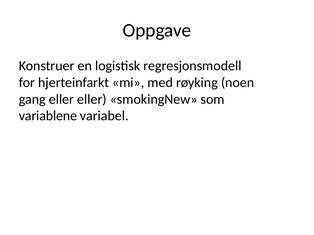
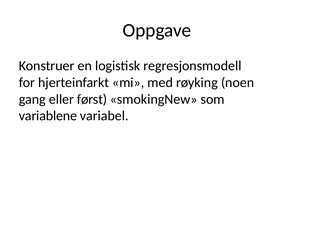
eller eller: eller -> først
